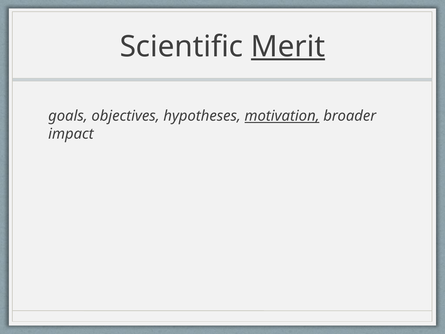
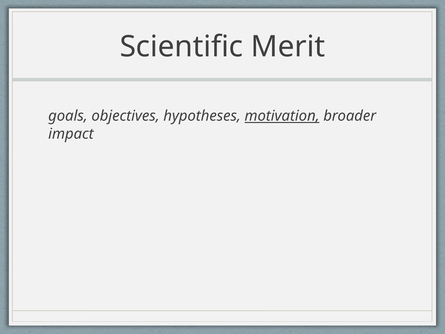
Merit underline: present -> none
